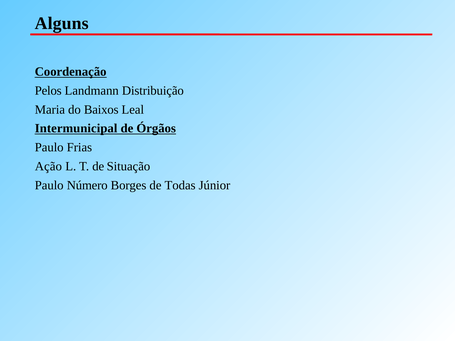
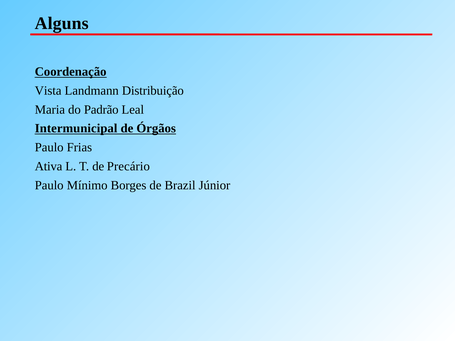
Pelos: Pelos -> Vista
Baixos: Baixos -> Padrão
Ação: Ação -> Ativa
Situação: Situação -> Precário
Número: Número -> Mínimo
Todas: Todas -> Brazil
